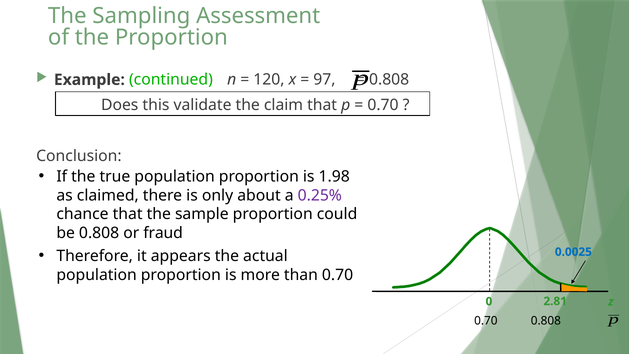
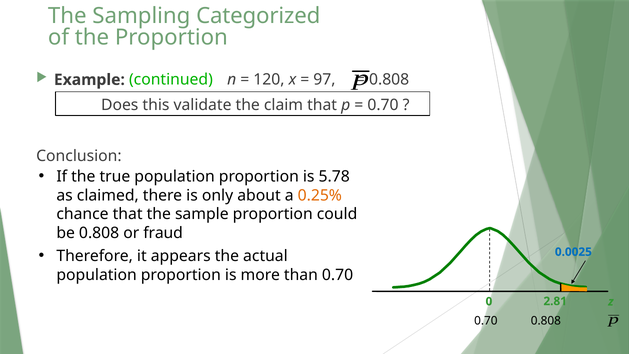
Assessment: Assessment -> Categorized
1.98: 1.98 -> 5.78
0.25% colour: purple -> orange
